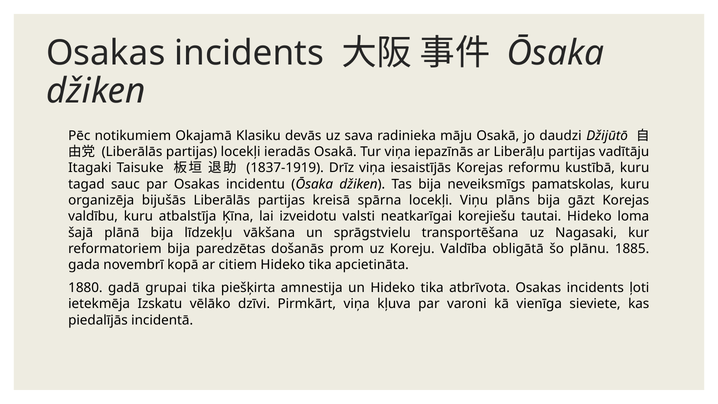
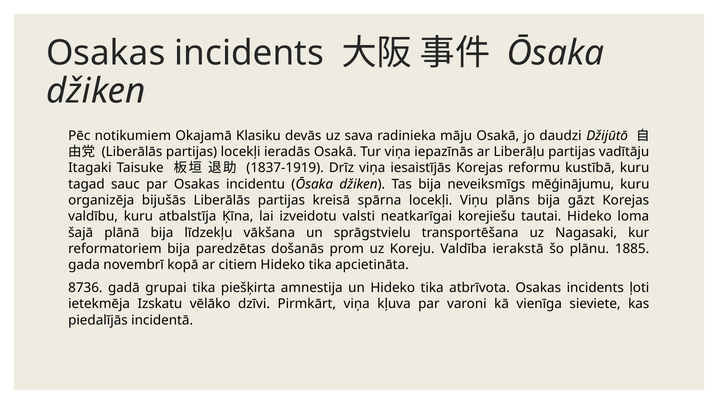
pamatskolas: pamatskolas -> mēģinājumu
obligātā: obligātā -> ierakstā
1880: 1880 -> 8736
